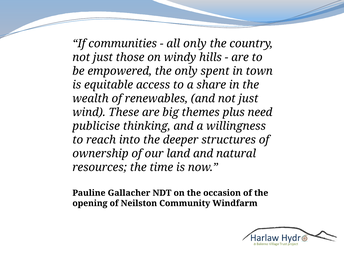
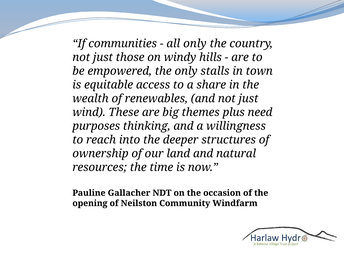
spent: spent -> stalls
publicise: publicise -> purposes
